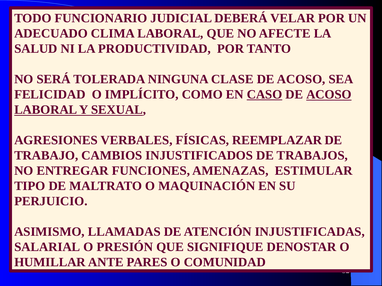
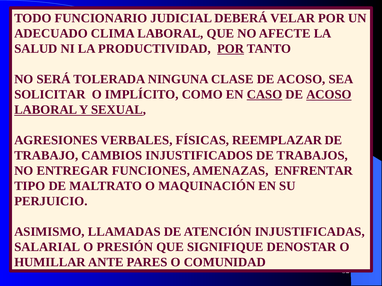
POR at (231, 49) underline: none -> present
FELICIDAD: FELICIDAD -> SOLICITAR
ESTIMULAR: ESTIMULAR -> ENFRENTAR
